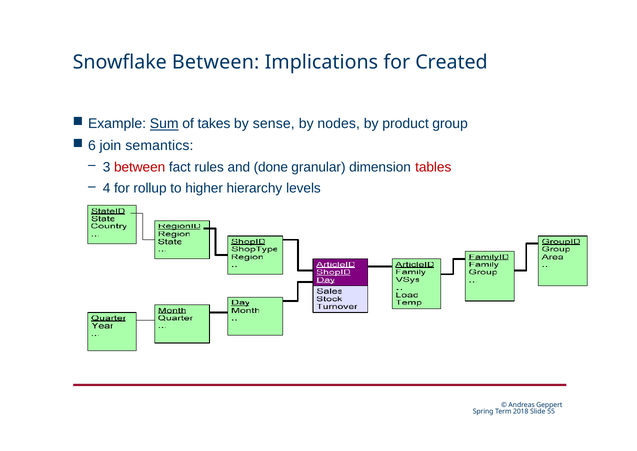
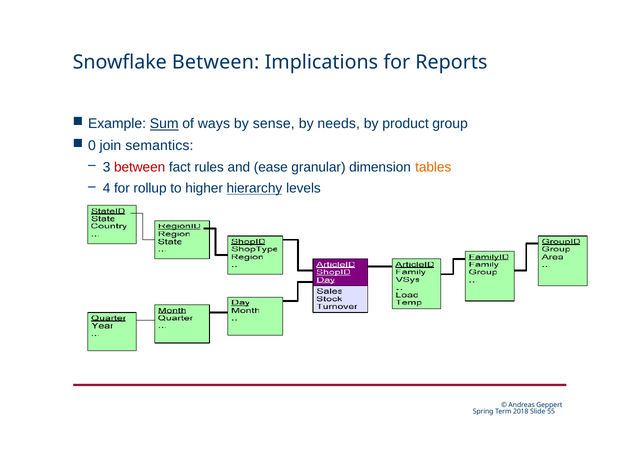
Created: Created -> Reports
takes: takes -> ways
nodes: nodes -> needs
6: 6 -> 0
done: done -> ease
tables colour: red -> orange
hierarchy underline: none -> present
